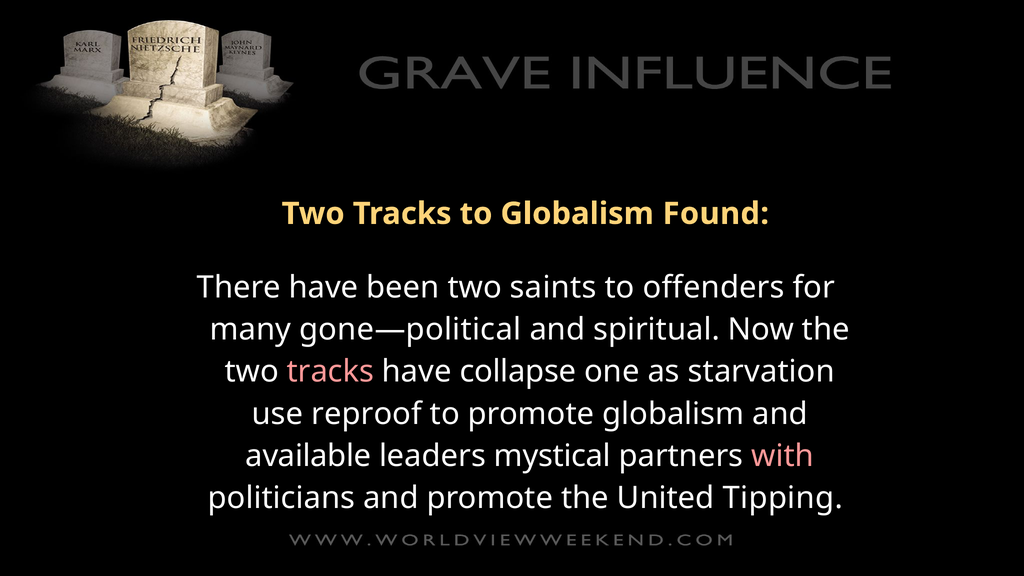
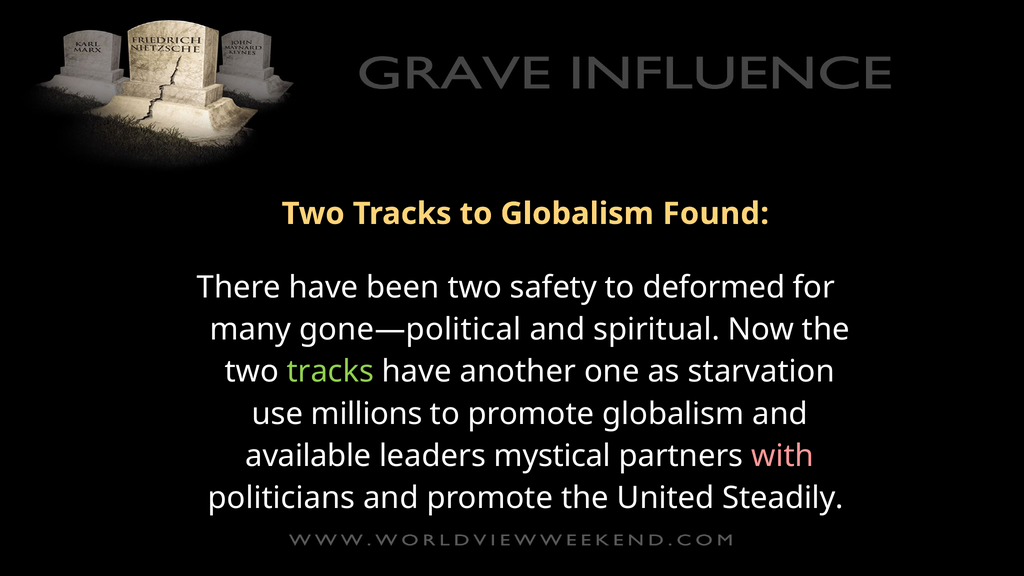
saints: saints -> safety
offenders: offenders -> deformed
tracks at (330, 372) colour: pink -> light green
collapse: collapse -> another
reproof: reproof -> millions
Tipping: Tipping -> Steadily
